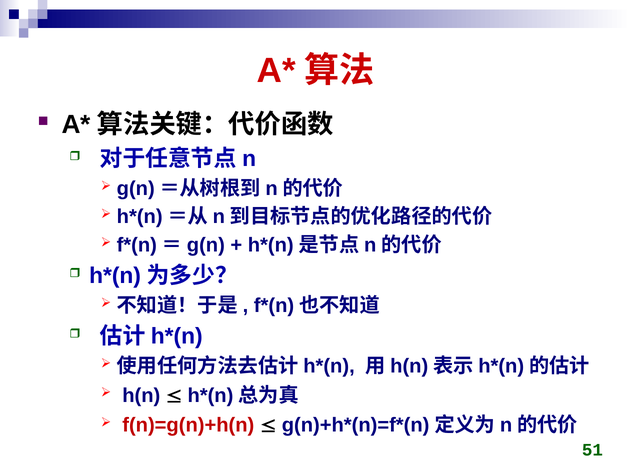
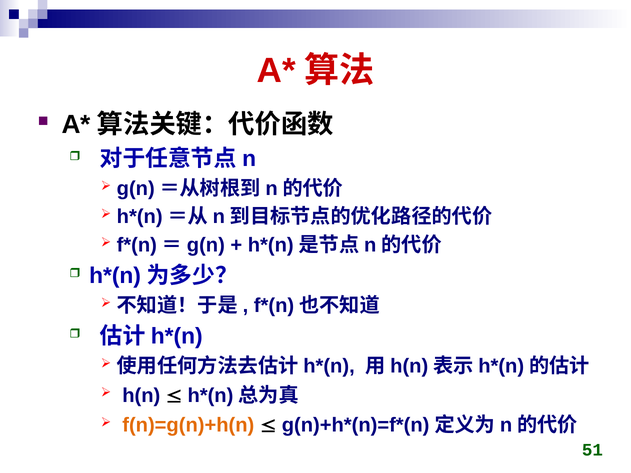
f(n)=g(n)+h(n colour: red -> orange
